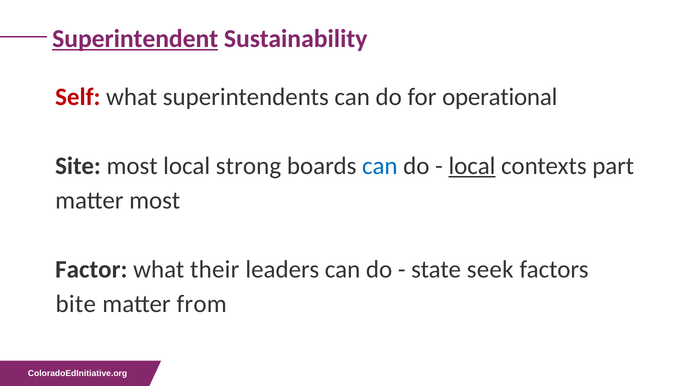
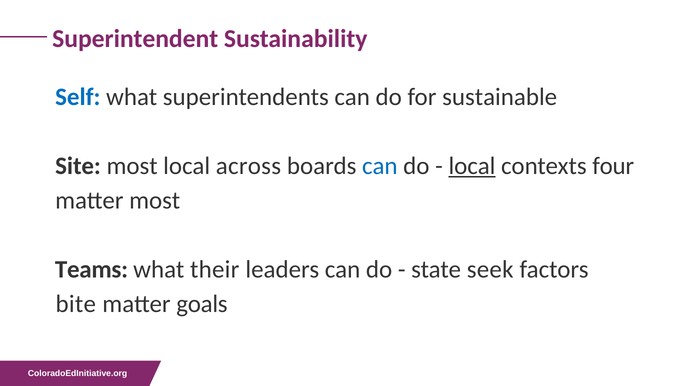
Superintendent underline: present -> none
Self colour: red -> blue
operational: operational -> sustainable
strong: strong -> across
part: part -> four
Factor: Factor -> Teams
from: from -> goals
